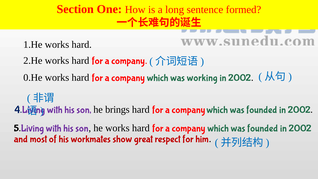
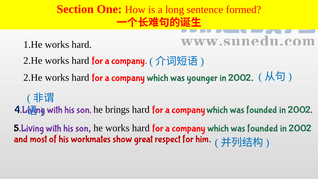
0.He at (33, 78): 0.He -> 2.He
working: working -> younger
